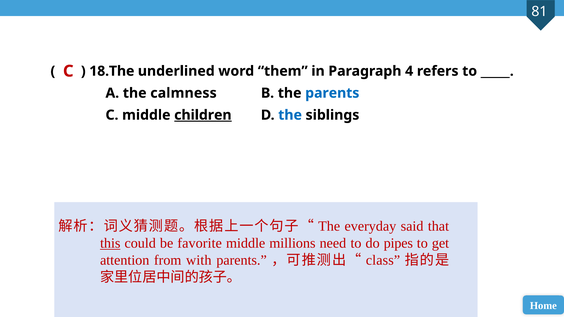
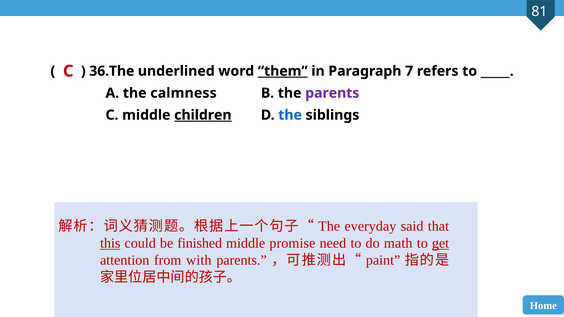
18.The: 18.The -> 36.The
them underline: none -> present
4: 4 -> 7
parents at (332, 93) colour: blue -> purple
favorite: favorite -> finished
millions: millions -> promise
pipes: pipes -> math
get underline: none -> present
class: class -> paint
